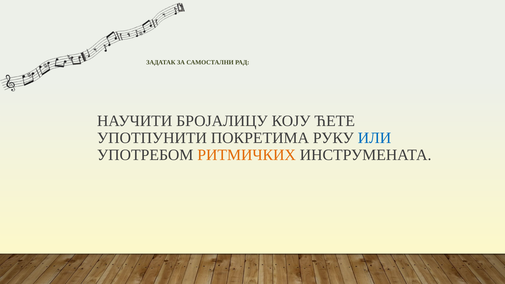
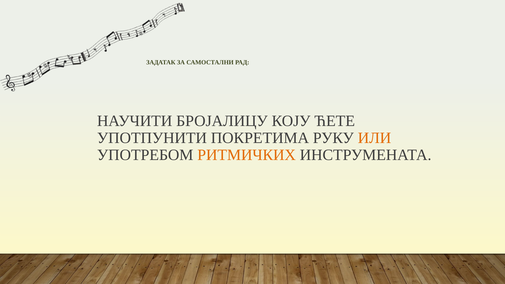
ИЛИ colour: blue -> orange
